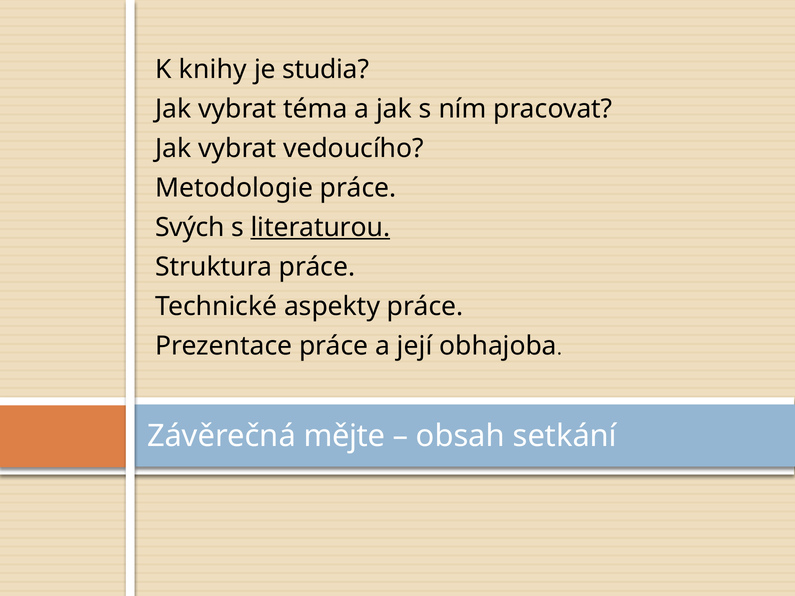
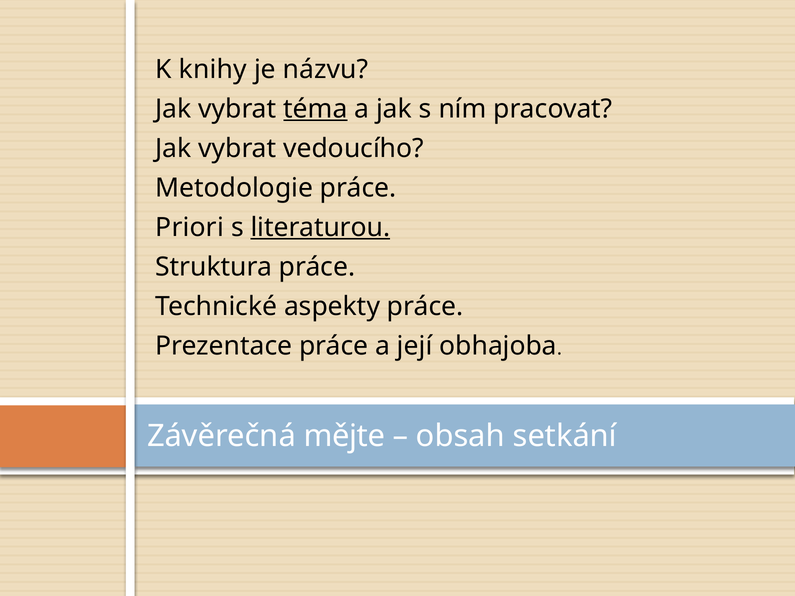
studia: studia -> názvu
téma underline: none -> present
Svých: Svých -> Priori
